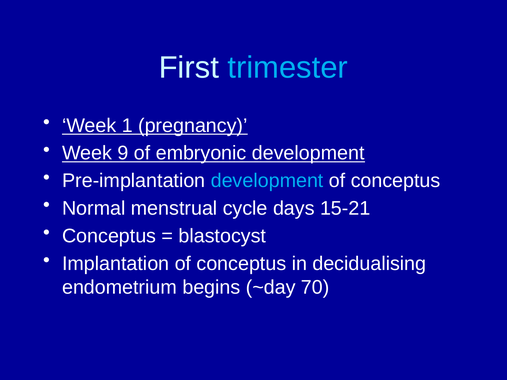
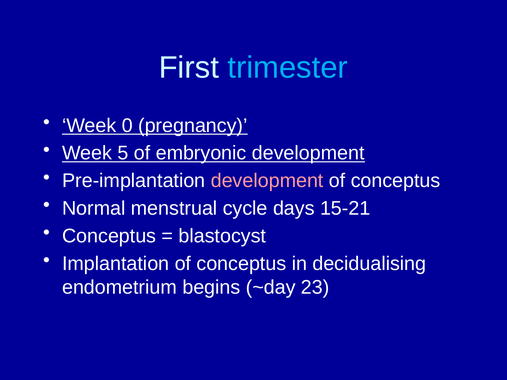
1: 1 -> 0
9: 9 -> 5
development at (267, 181) colour: light blue -> pink
70: 70 -> 23
